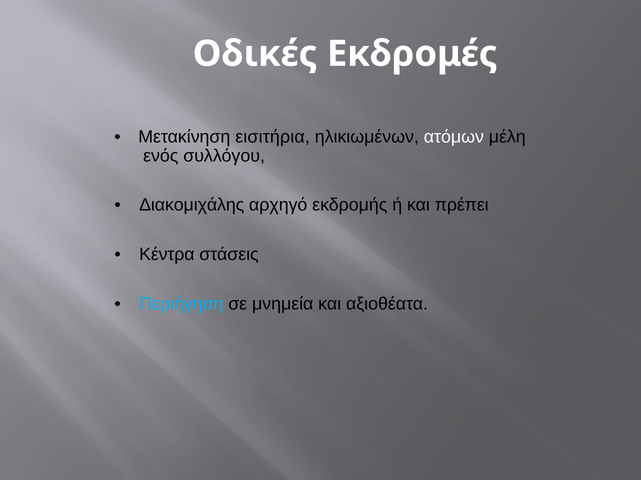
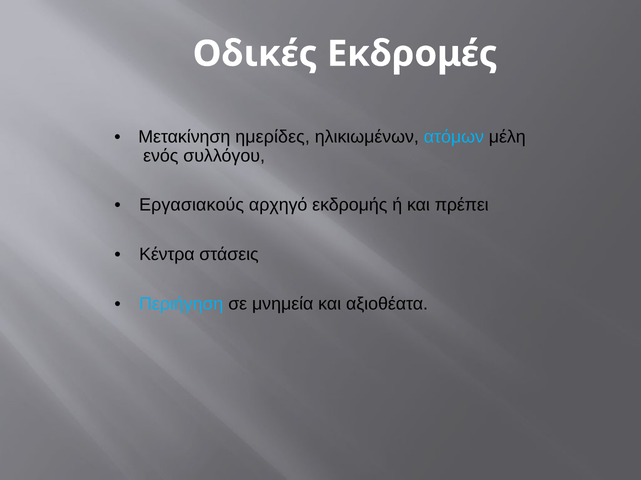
εισιτήρια: εισιτήρια -> ημερίδες
ατόμων colour: white -> light blue
Διακομιχάλης: Διακομιχάλης -> Εργασιακούς
